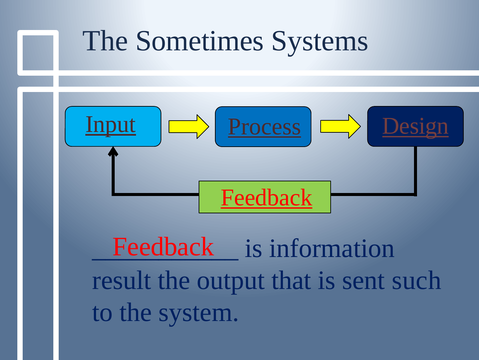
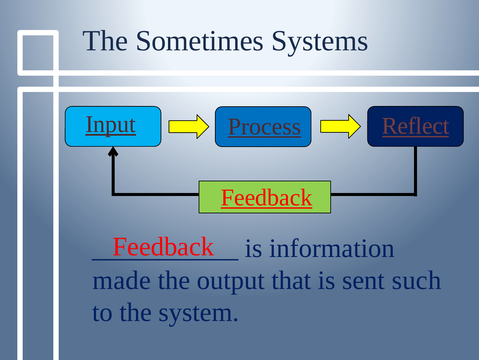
Design: Design -> Reflect
result: result -> made
